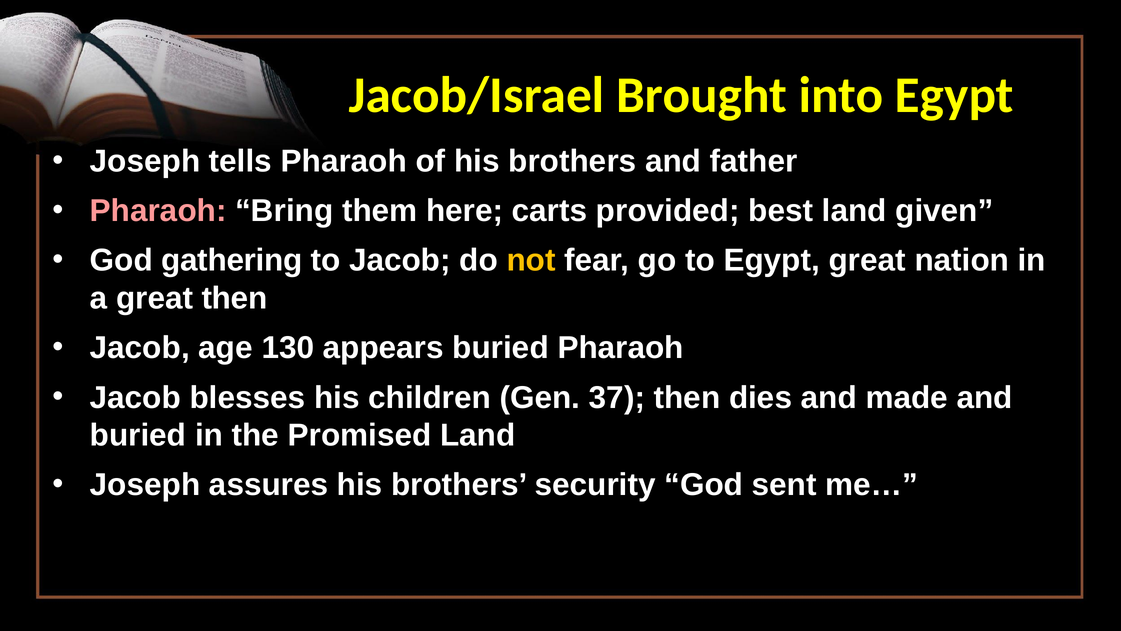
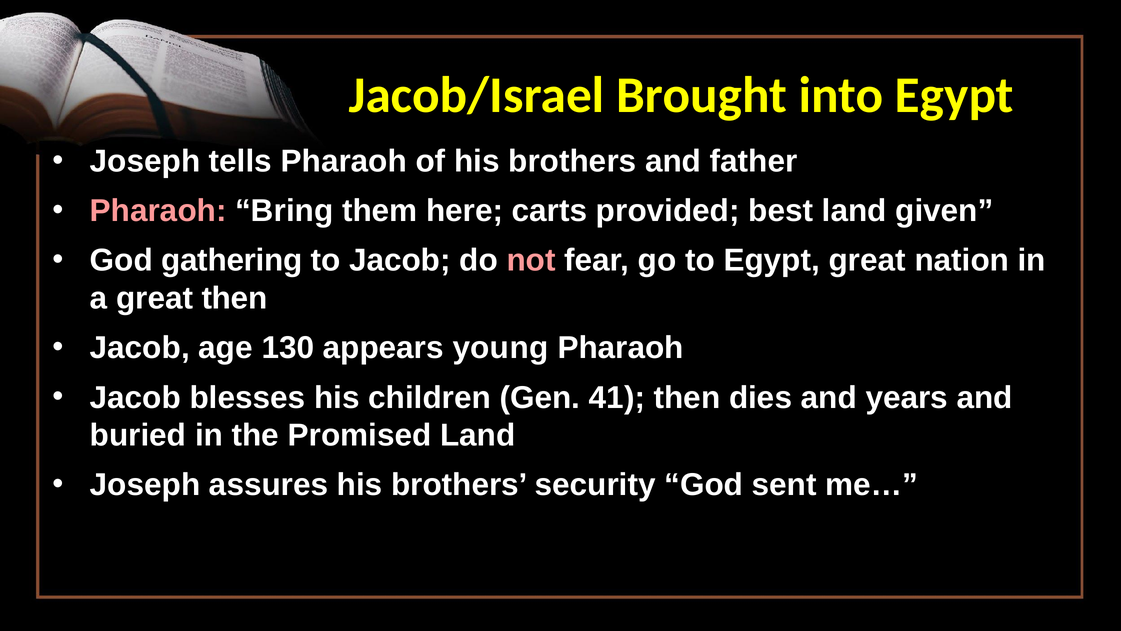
not colour: yellow -> pink
appears buried: buried -> young
37: 37 -> 41
made: made -> years
